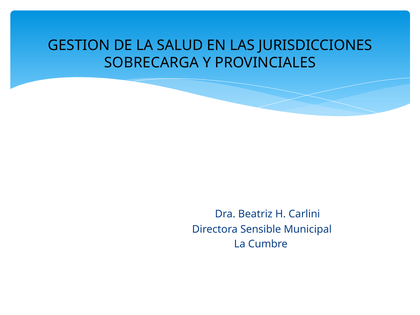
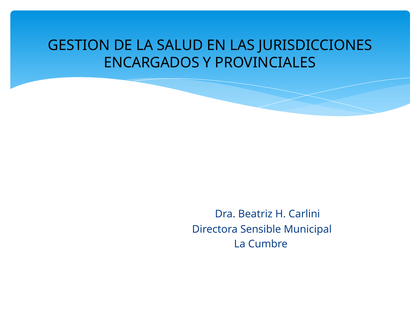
SOBRECARGA: SOBRECARGA -> ENCARGADOS
